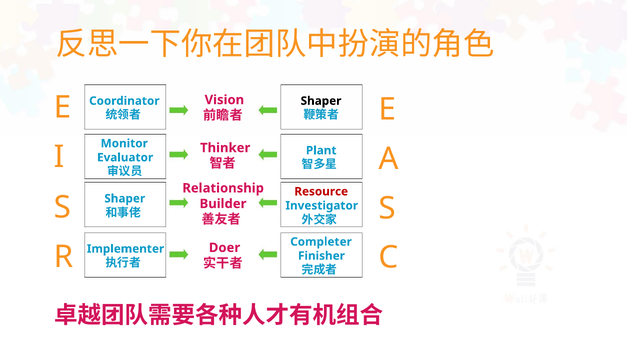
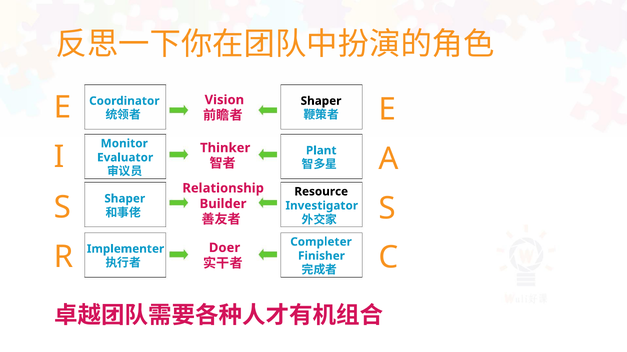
Resource colour: red -> black
